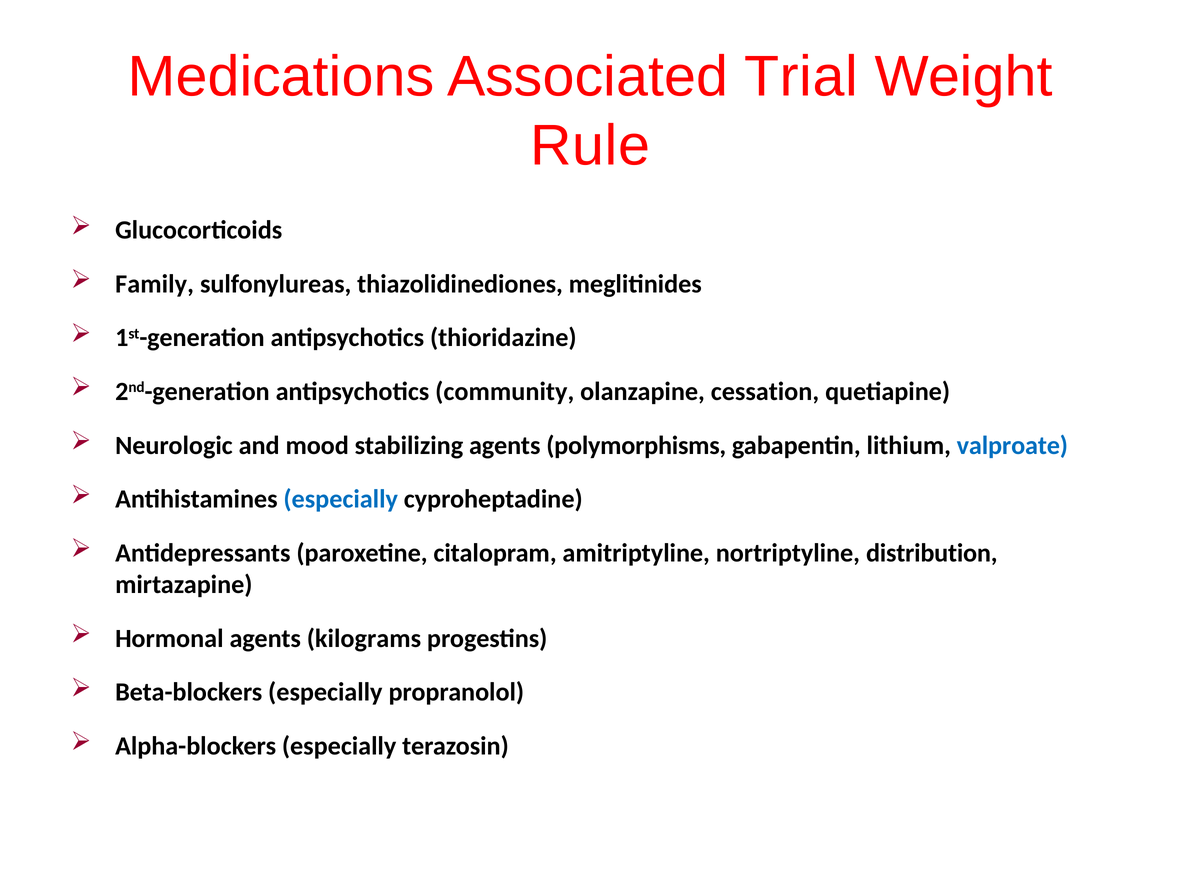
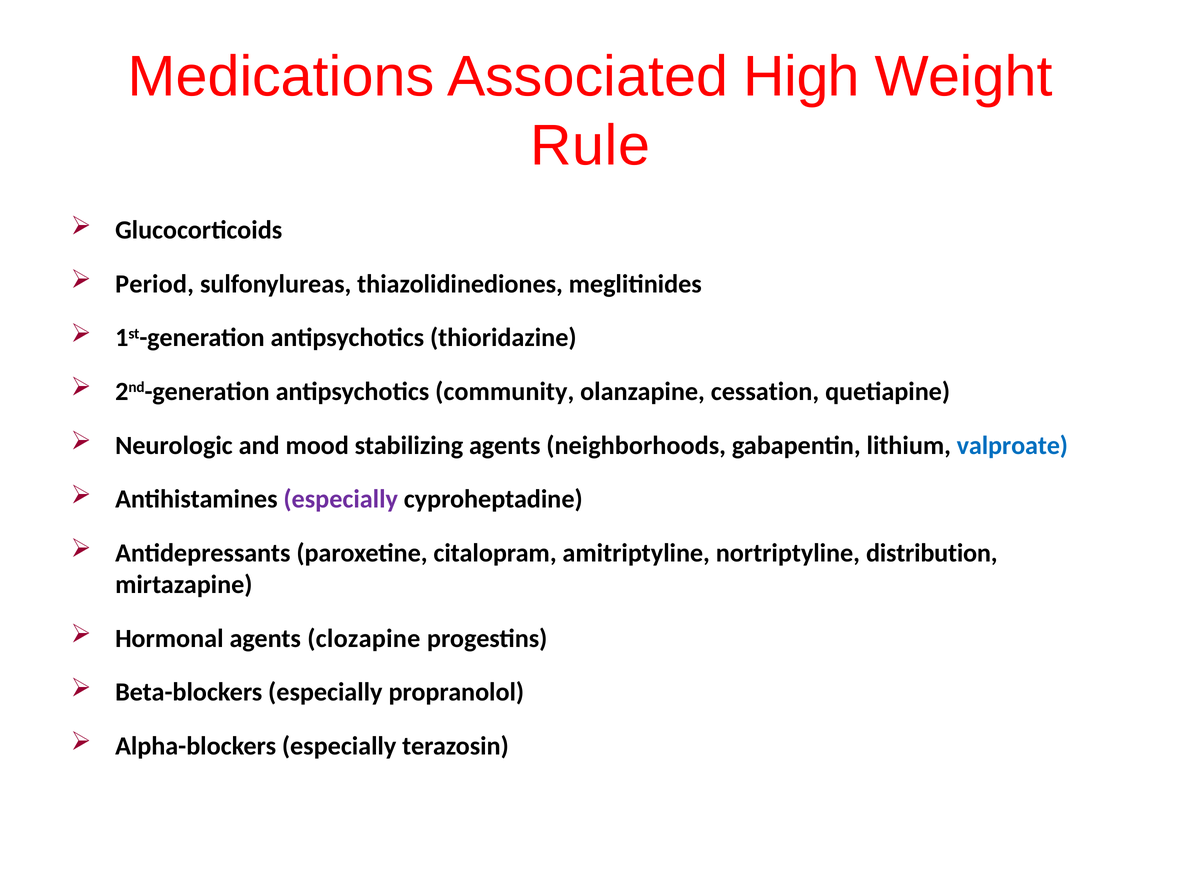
Trial: Trial -> High
Family: Family -> Period
polymorphisms: polymorphisms -> neighborhoods
especially at (341, 499) colour: blue -> purple
kilograms: kilograms -> clozapine
